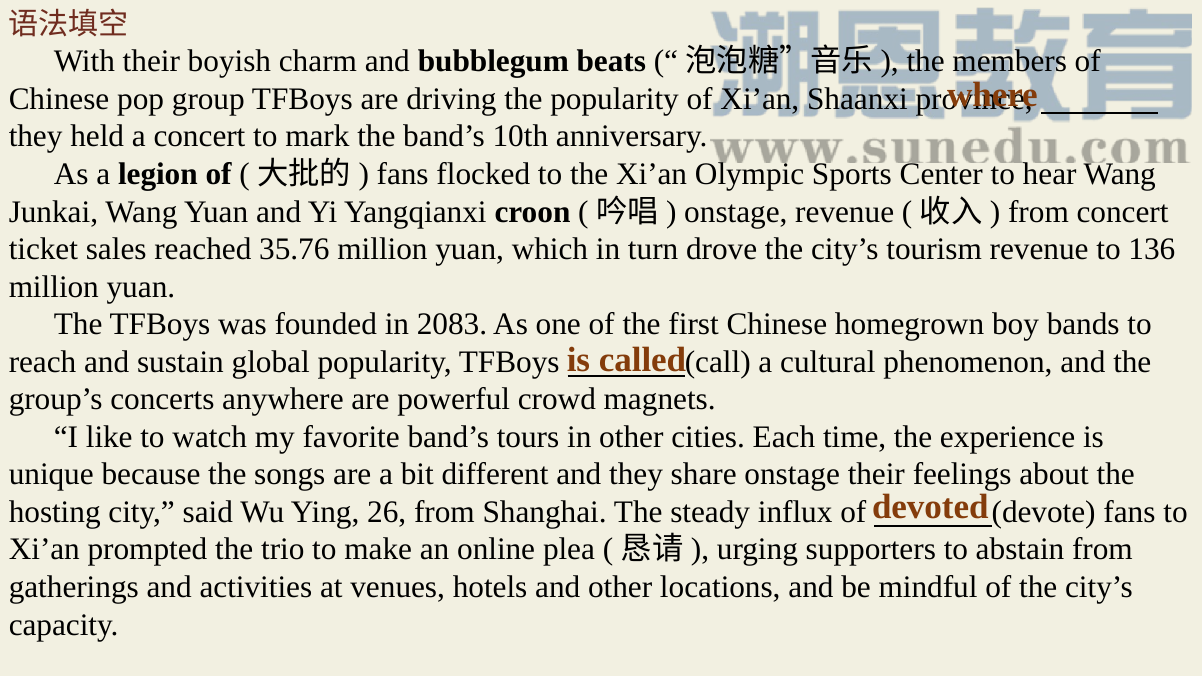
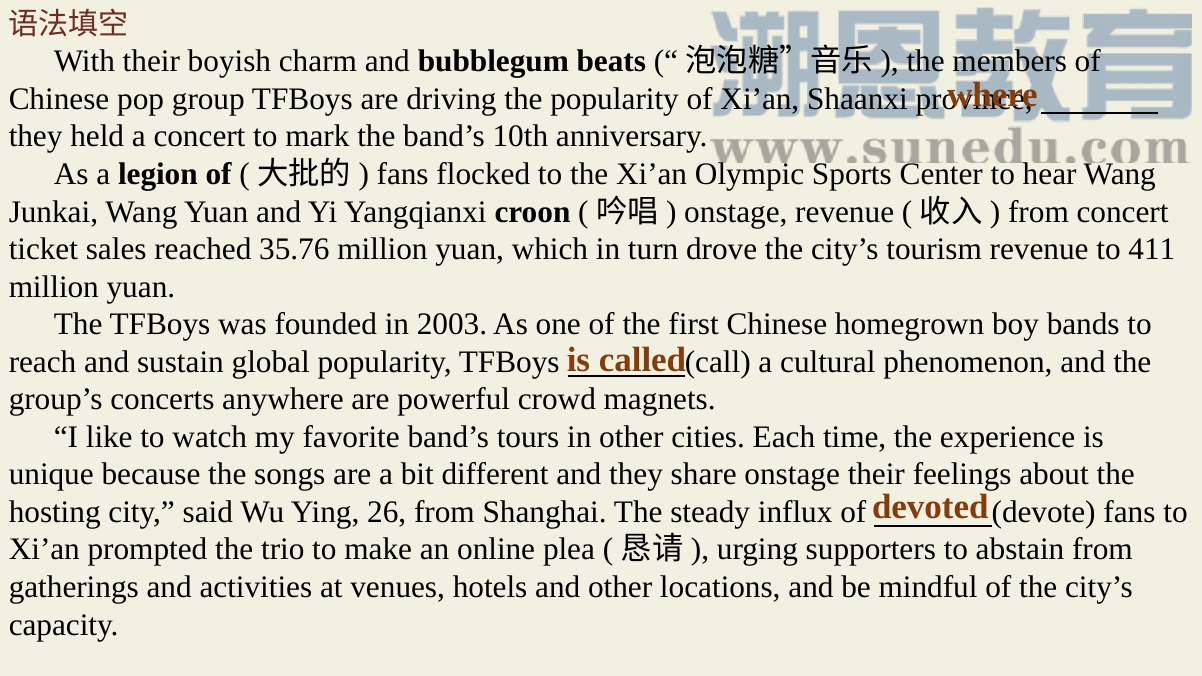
136: 136 -> 411
2083: 2083 -> 2003
